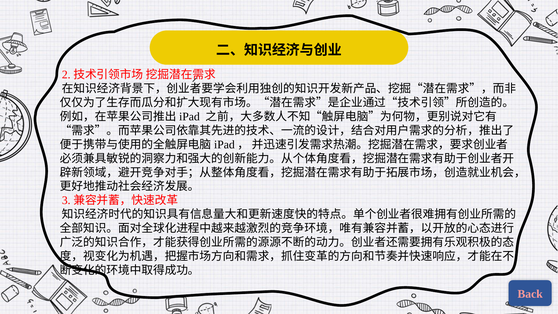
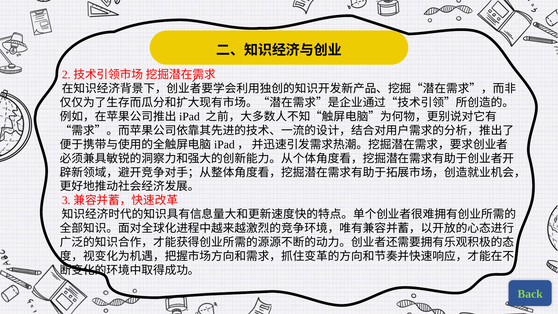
Back colour: pink -> light green
